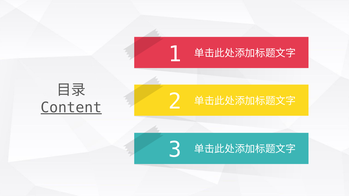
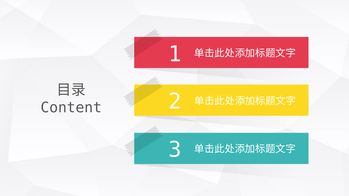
Content underline: present -> none
